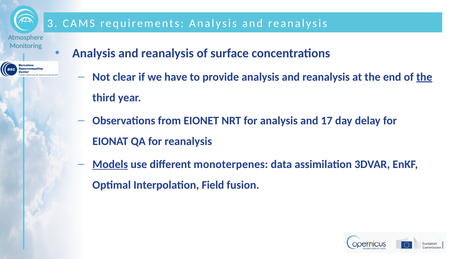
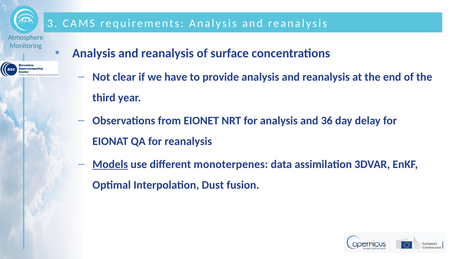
the at (424, 77) underline: present -> none
17: 17 -> 36
Field: Field -> Dust
